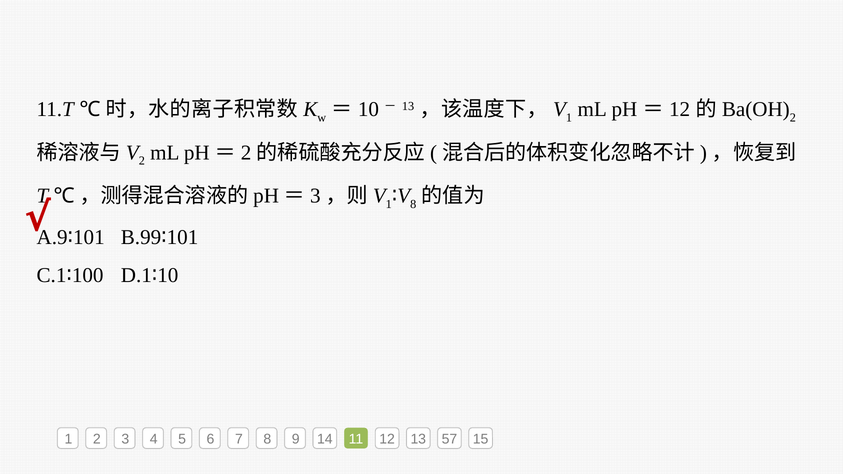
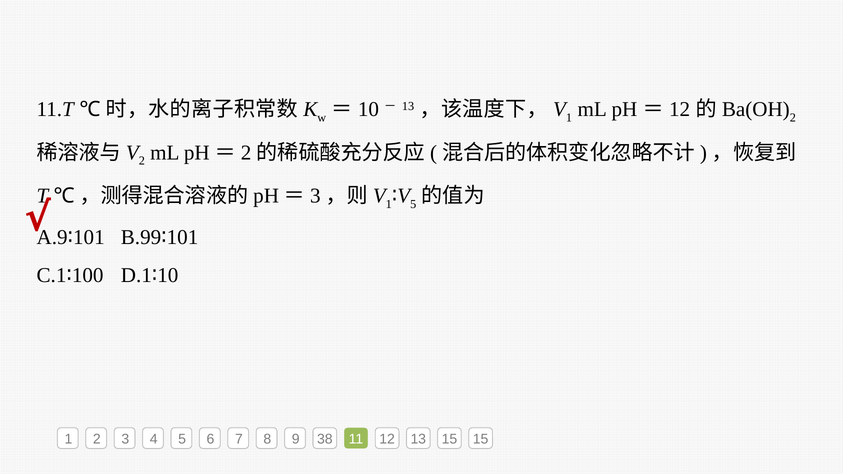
8 at (413, 204): 8 -> 5
14: 14 -> 38
13 57: 57 -> 15
